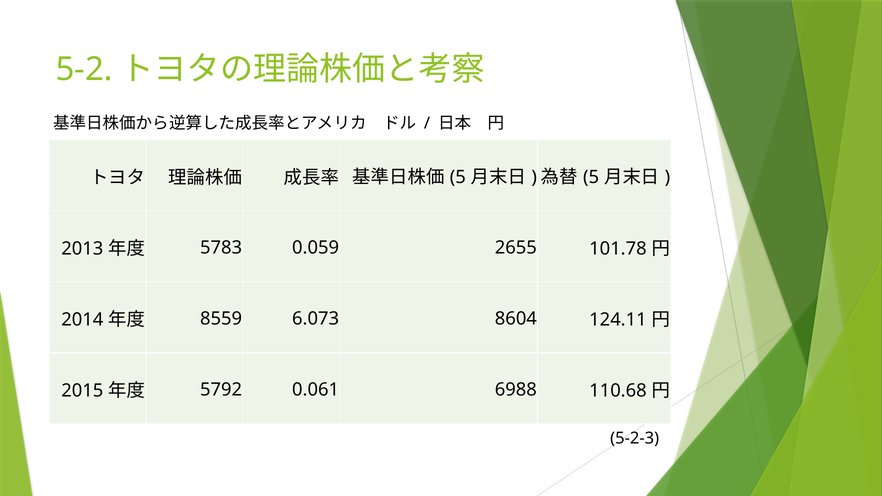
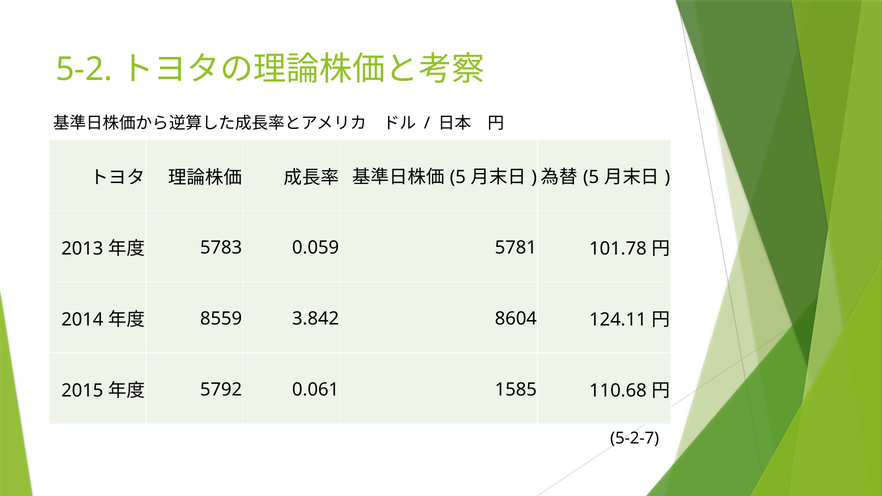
2655: 2655 -> 5781
6.073: 6.073 -> 3.842
6988: 6988 -> 1585
5-2-3: 5-2-3 -> 5-2-7
